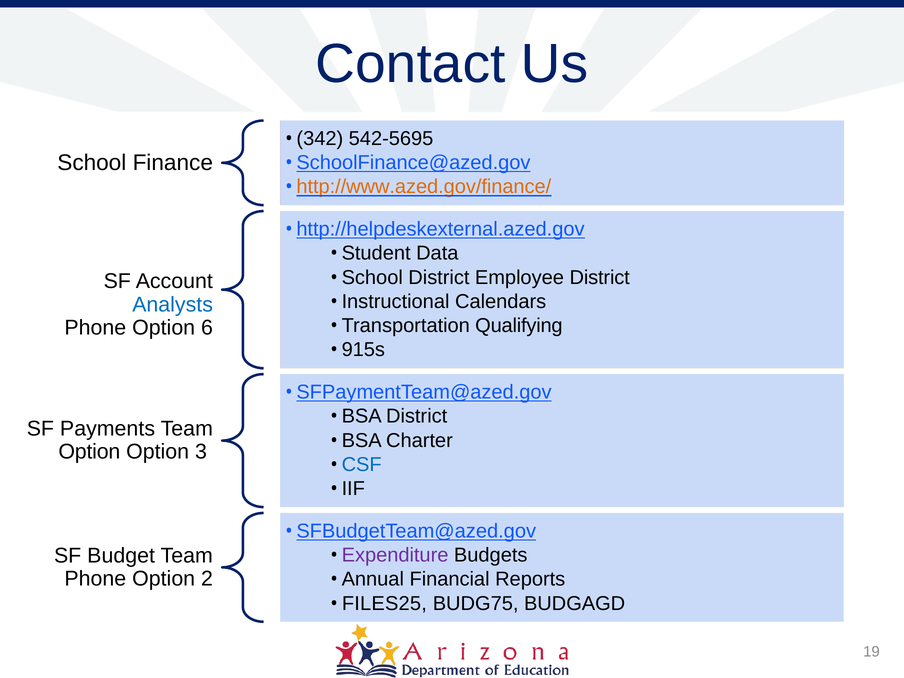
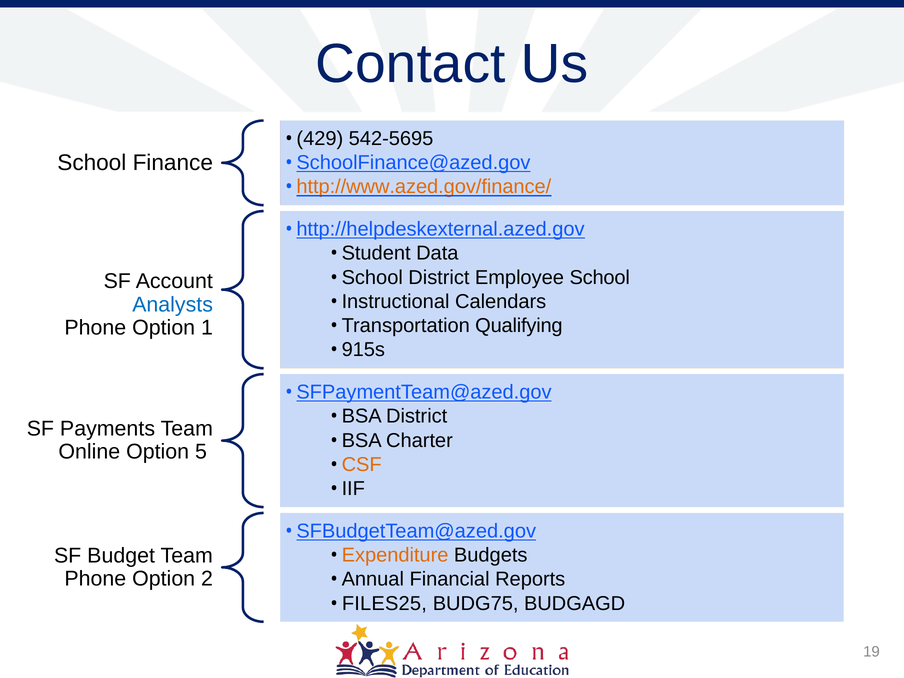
342: 342 -> 429
Employee District: District -> School
6: 6 -> 1
Option at (89, 452): Option -> Online
3: 3 -> 5
CSF colour: blue -> orange
Expenditure colour: purple -> orange
